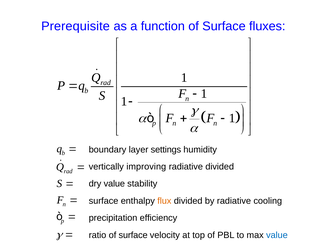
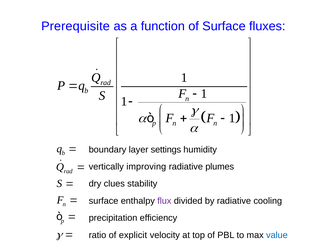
radiative divided: divided -> plumes
dry value: value -> clues
flux colour: orange -> purple
ratio of surface: surface -> explicit
